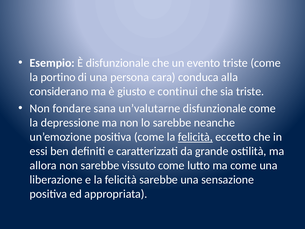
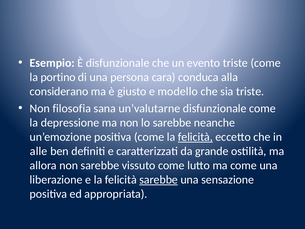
continui: continui -> modello
fondare: fondare -> filosofia
essi: essi -> alle
sarebbe at (159, 179) underline: none -> present
